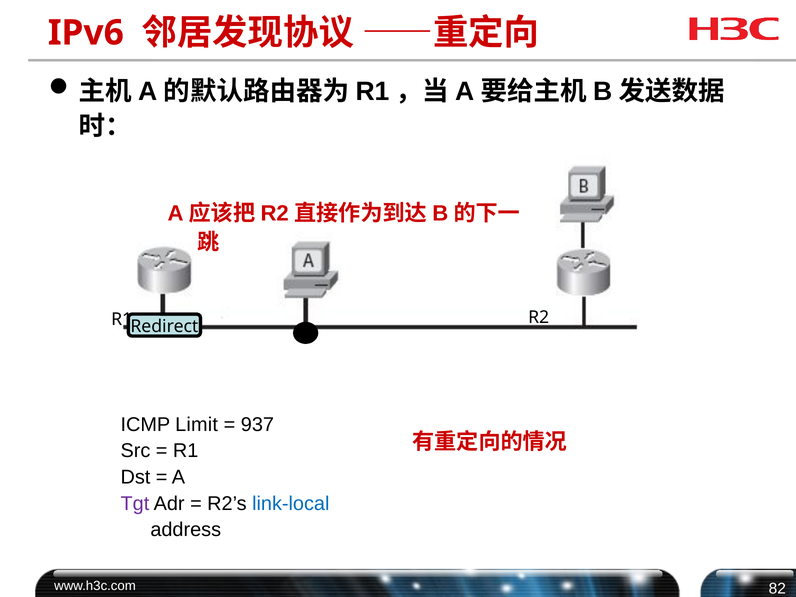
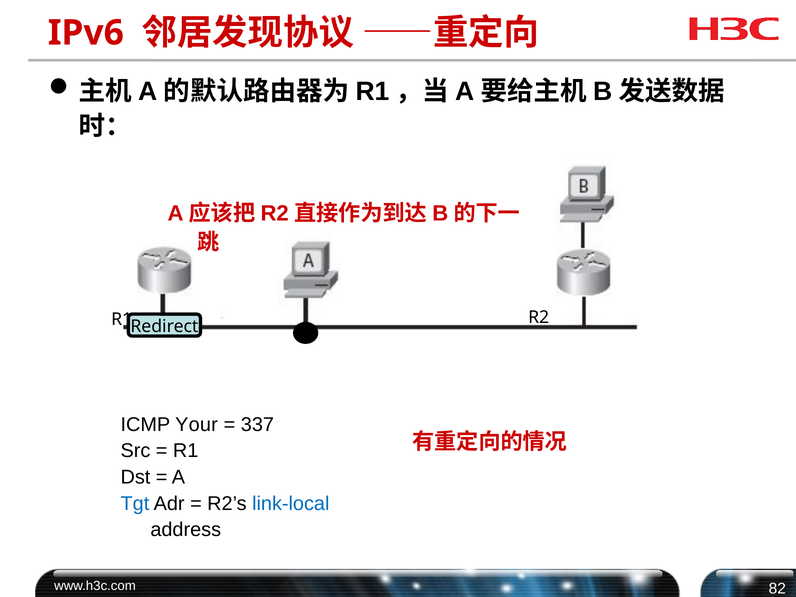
Limit: Limit -> Your
937: 937 -> 337
Tgt colour: purple -> blue
